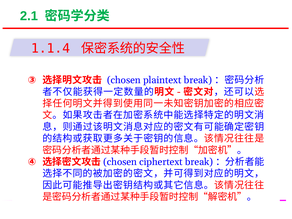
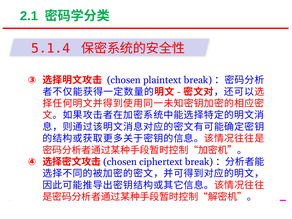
1.1.4: 1.1.4 -> 5.1.4
